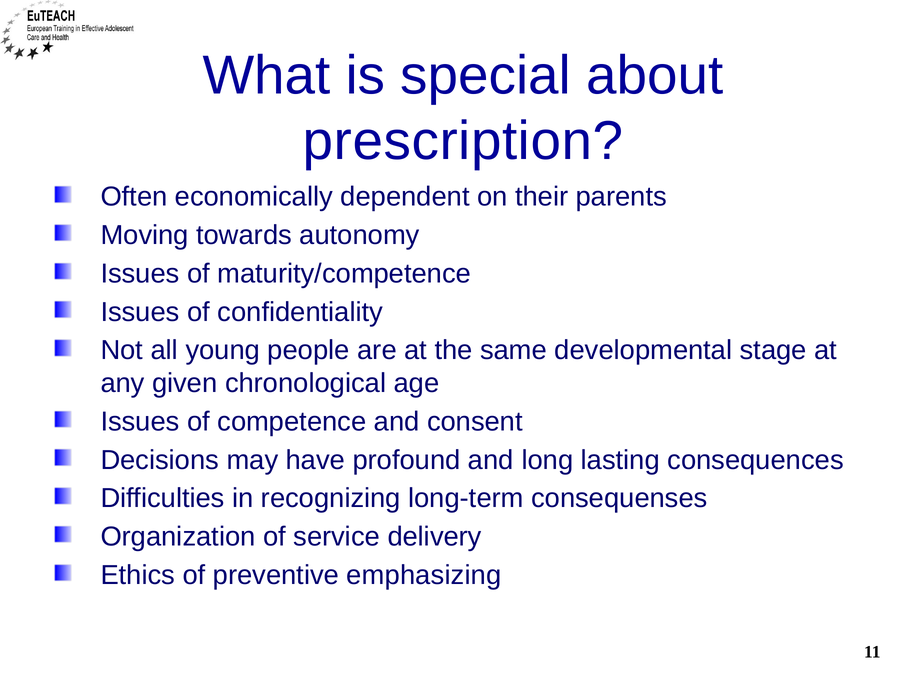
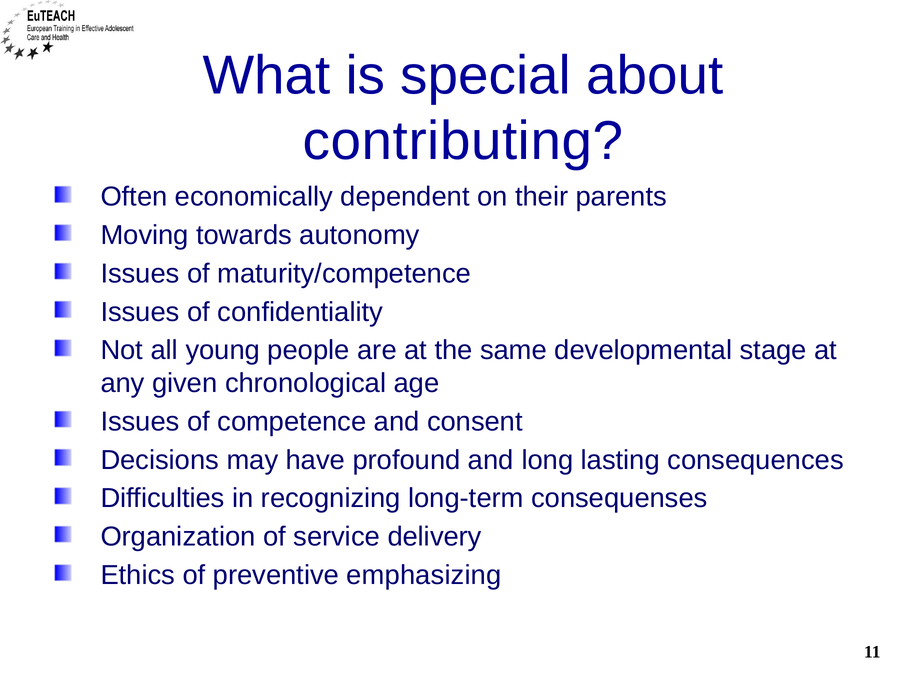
prescription: prescription -> contributing
